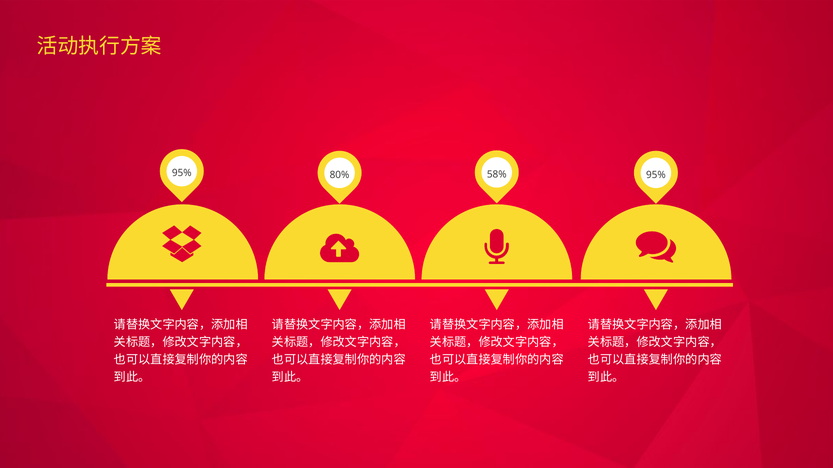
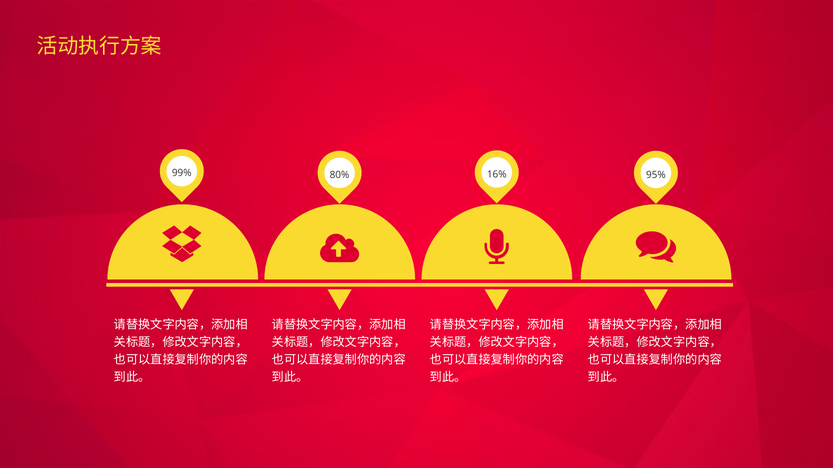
95% at (182, 173): 95% -> 99%
58%: 58% -> 16%
